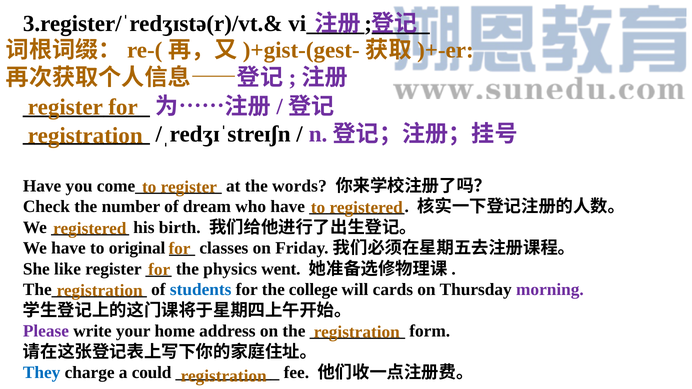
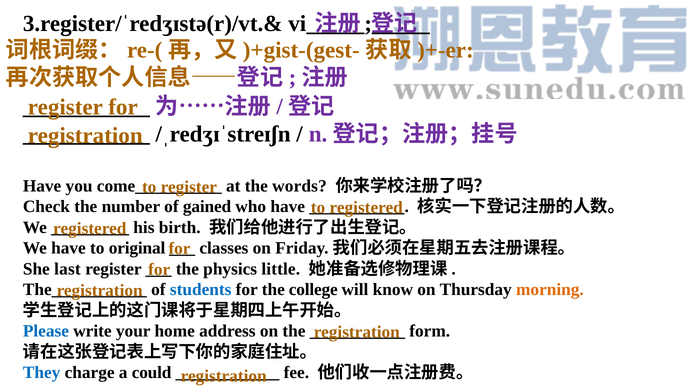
dream: dream -> gained
like: like -> last
went: went -> little
cards: cards -> know
morning colour: purple -> orange
Please colour: purple -> blue
